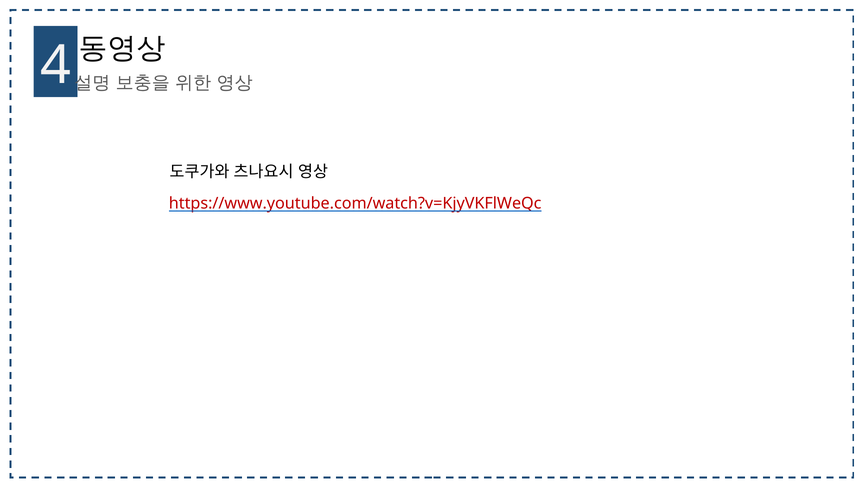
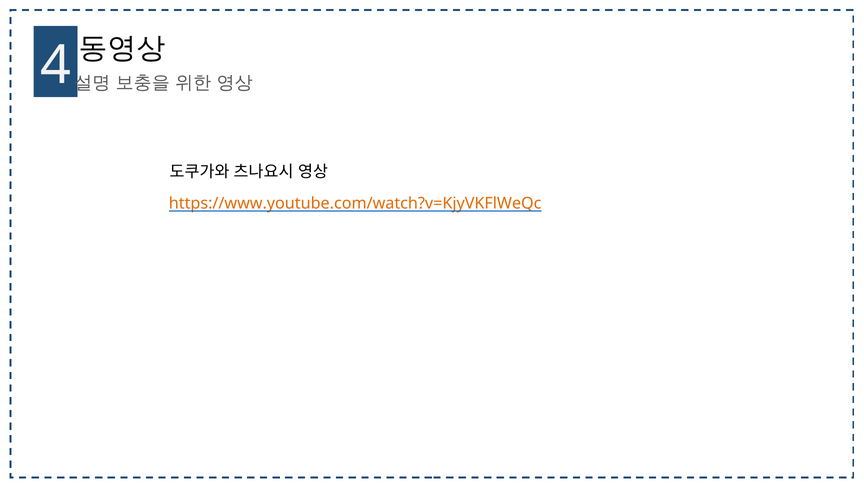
https://www.youtube.com/watch?v=KjyVKFlWeQc colour: red -> orange
